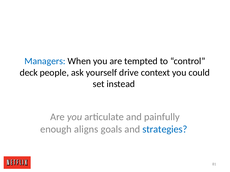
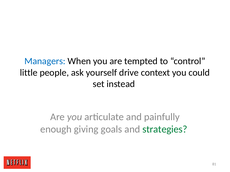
deck: deck -> little
aligns: aligns -> giving
strategies colour: blue -> green
